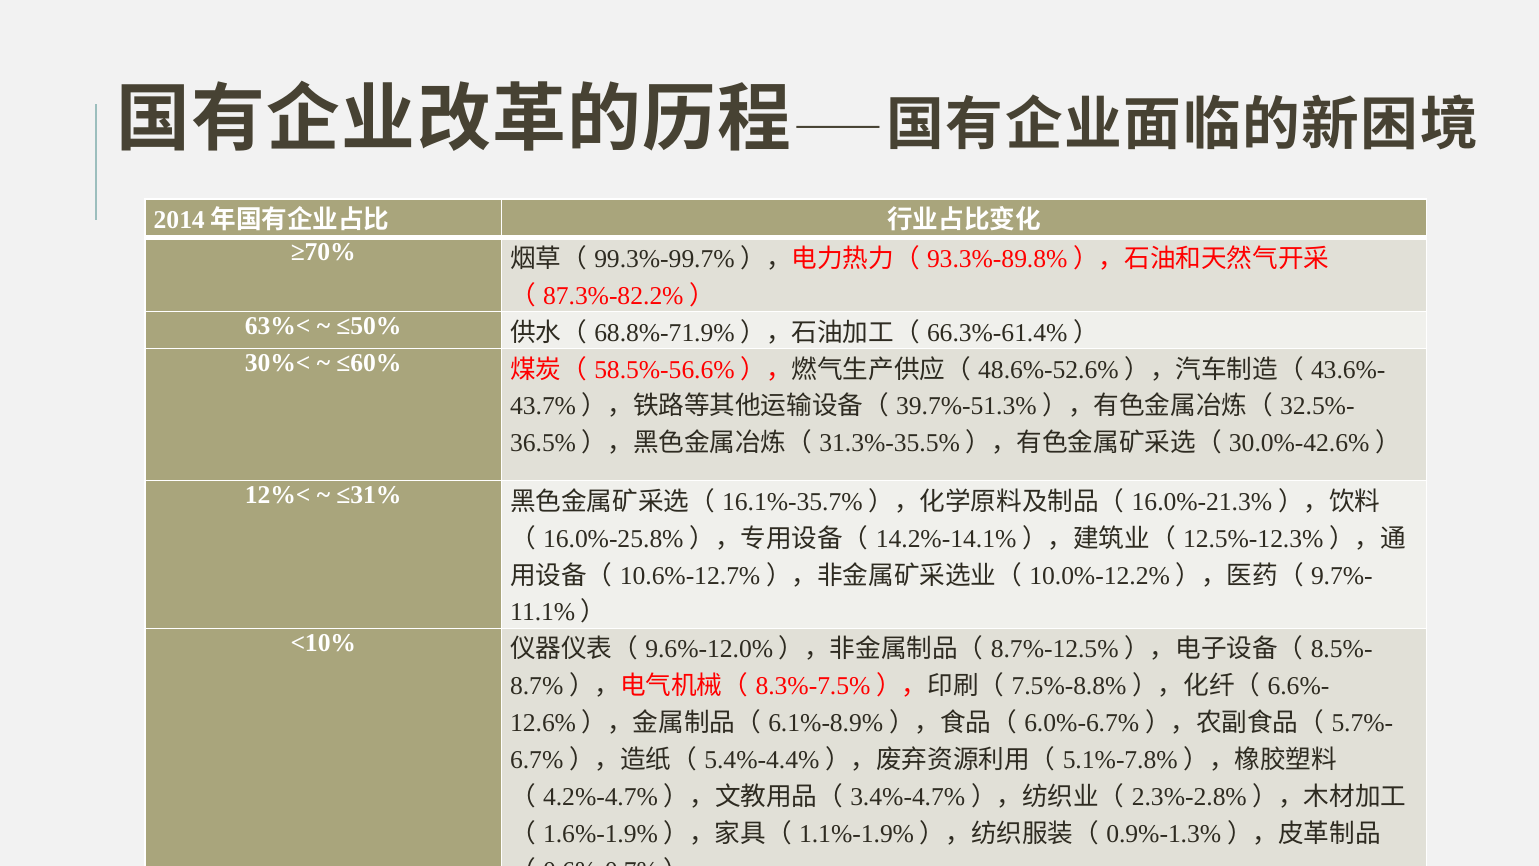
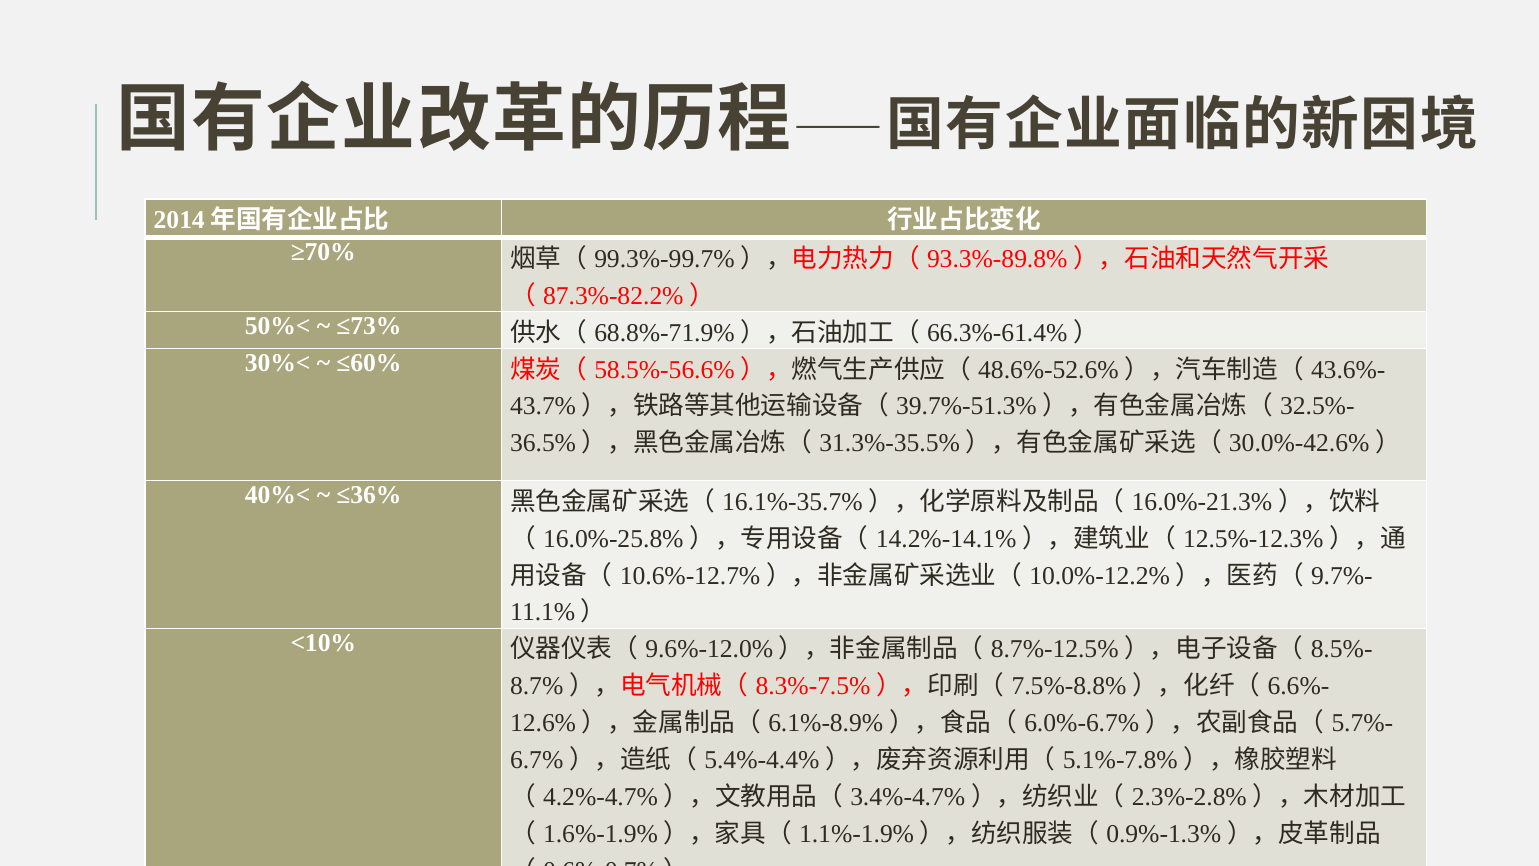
63%<: 63%< -> 50%<
≤50%: ≤50% -> ≤73%
12%<: 12%< -> 40%<
≤31%: ≤31% -> ≤36%
